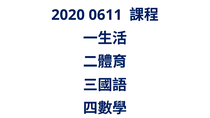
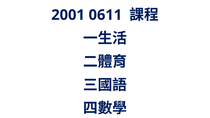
2020: 2020 -> 2001
